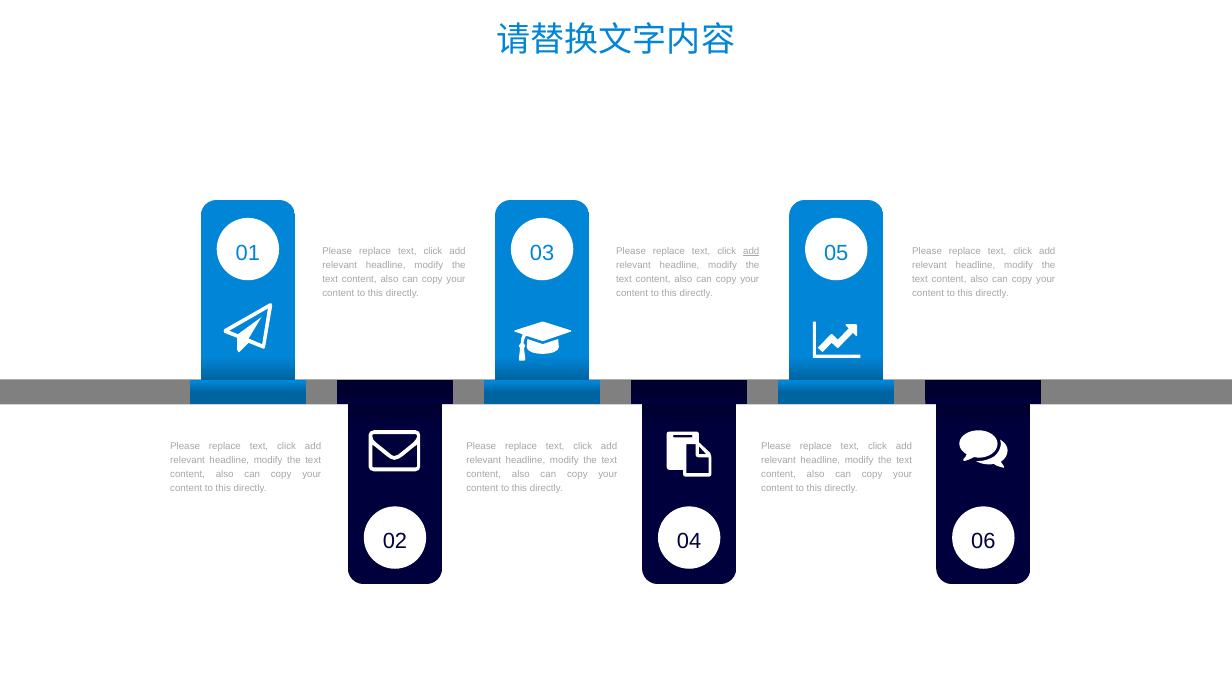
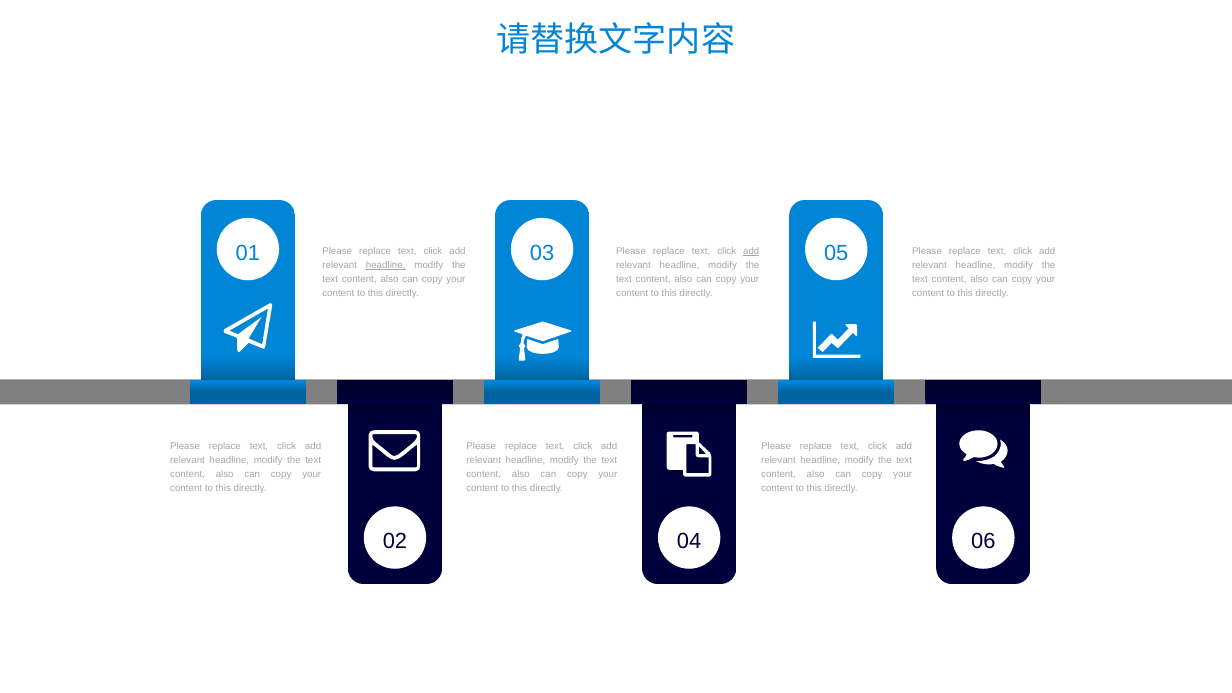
headline at (386, 265) underline: none -> present
